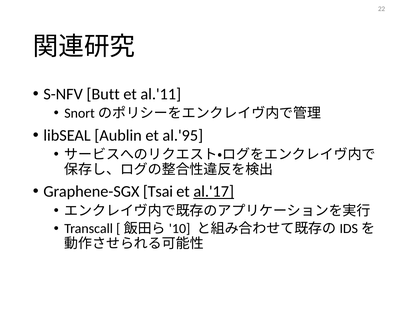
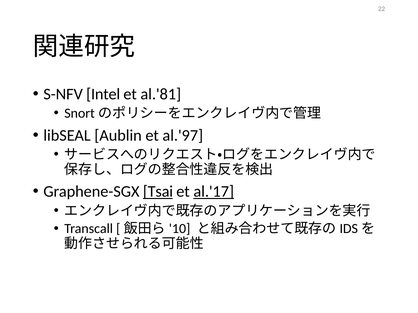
Butt: Butt -> Intel
al.'11: al.'11 -> al.'81
al.'95: al.'95 -> al.'97
Tsai underline: none -> present
